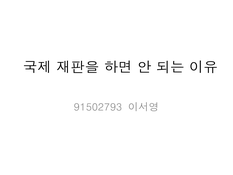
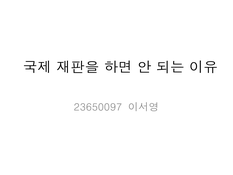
91502793: 91502793 -> 23650097
